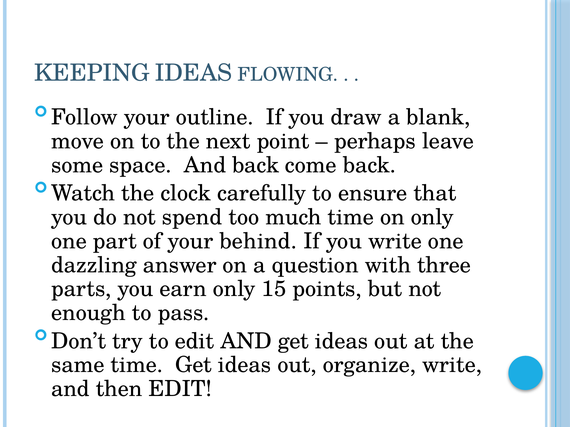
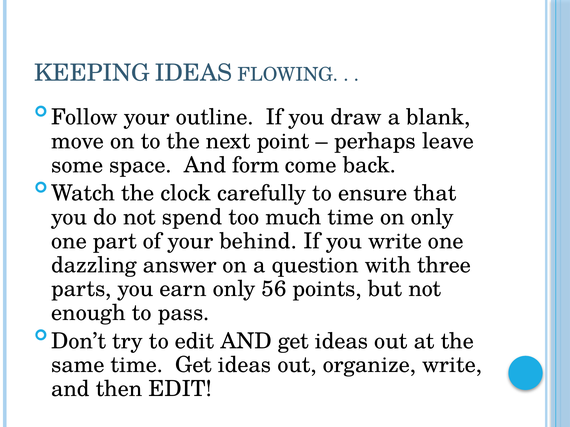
And back: back -> form
15: 15 -> 56
